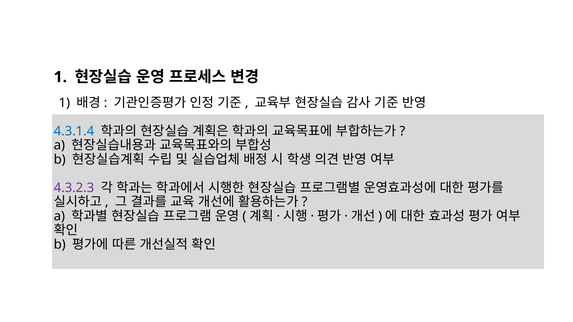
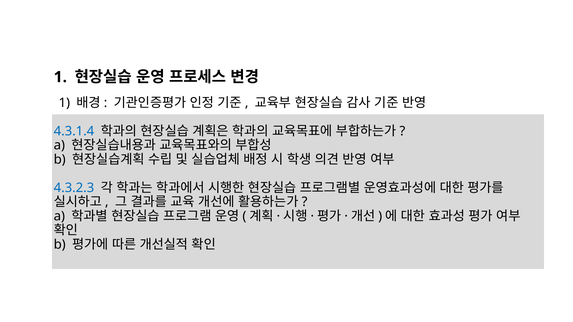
4.3.2.3 colour: purple -> blue
